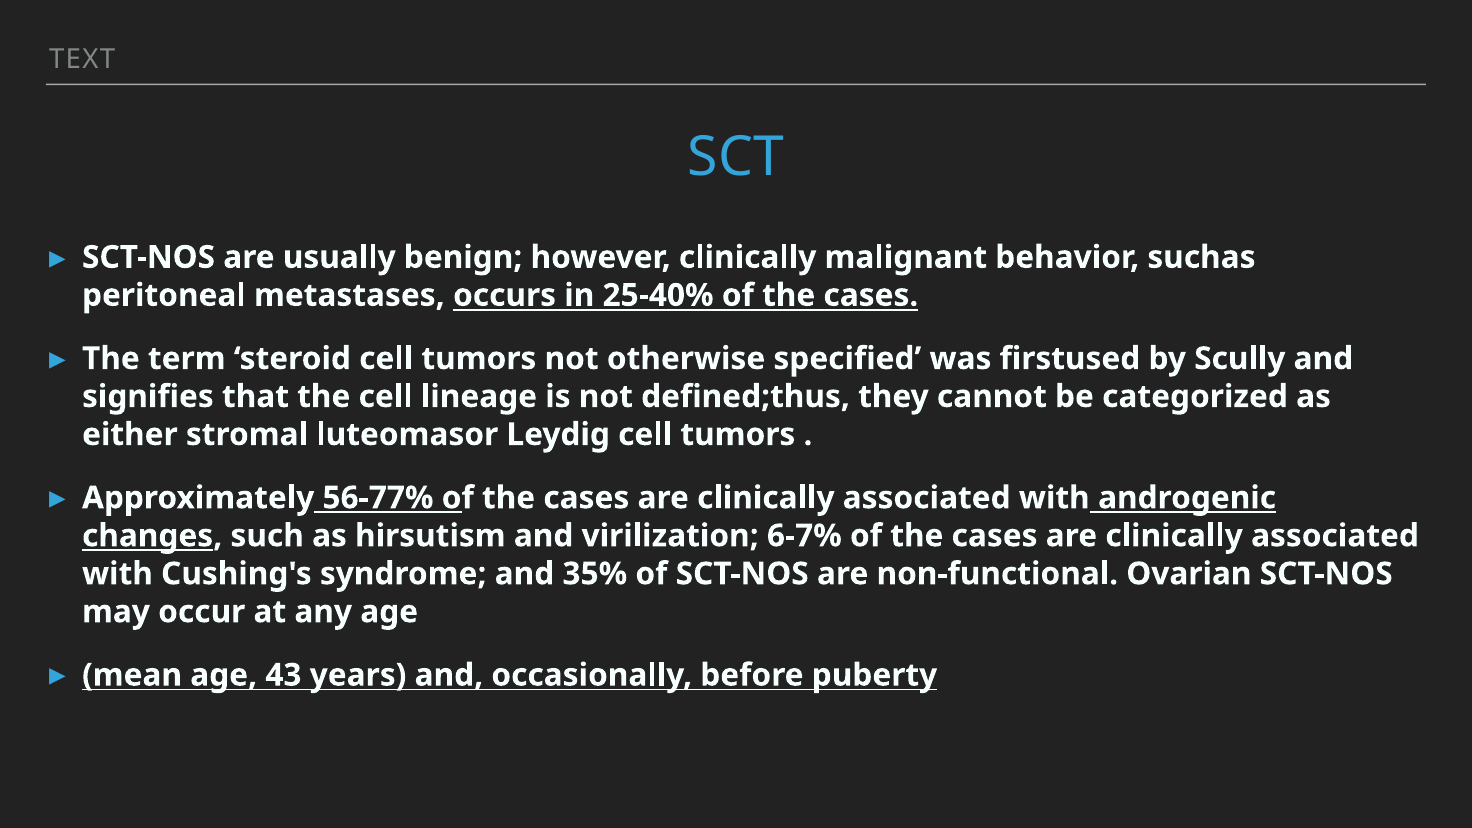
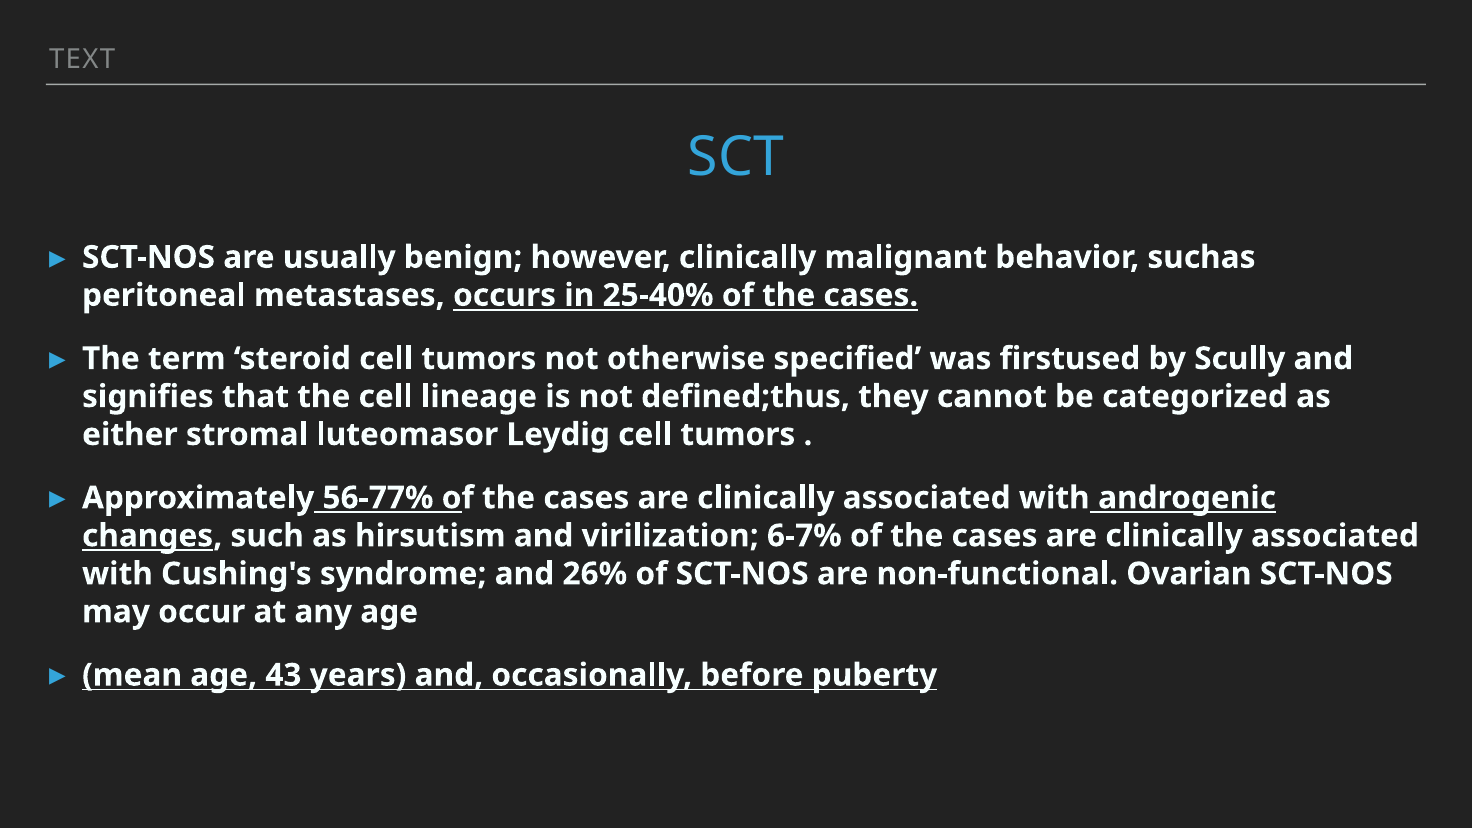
35%: 35% -> 26%
